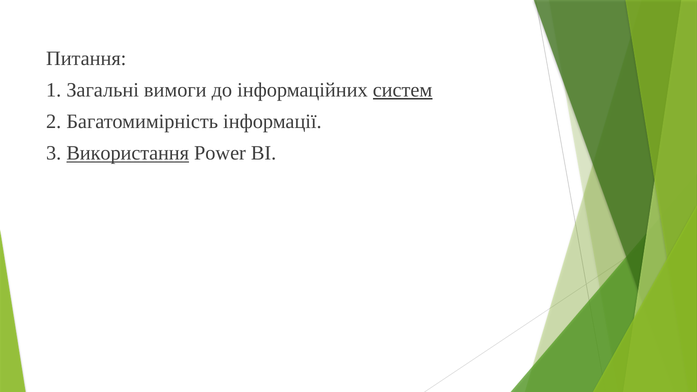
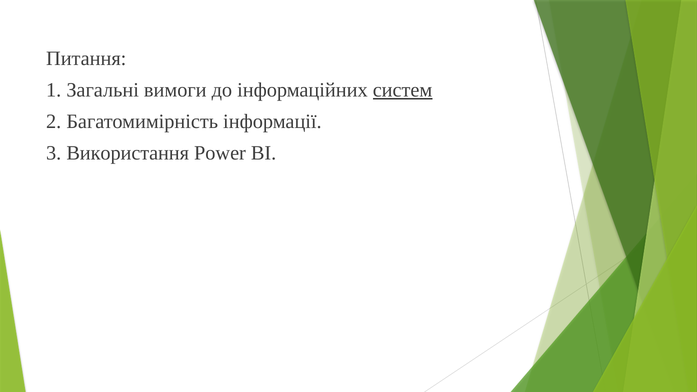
Використання underline: present -> none
